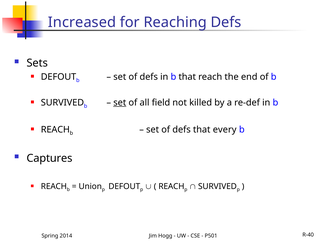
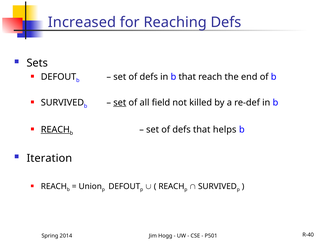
REACH at (55, 130) underline: none -> present
every: every -> helps
Captures: Captures -> Iteration
